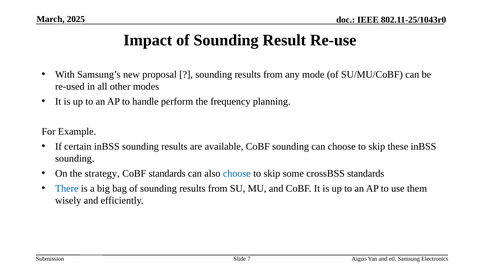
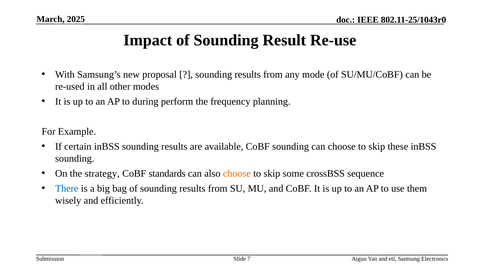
handle: handle -> during
choose at (237, 174) colour: blue -> orange
crossBSS standards: standards -> sequence
